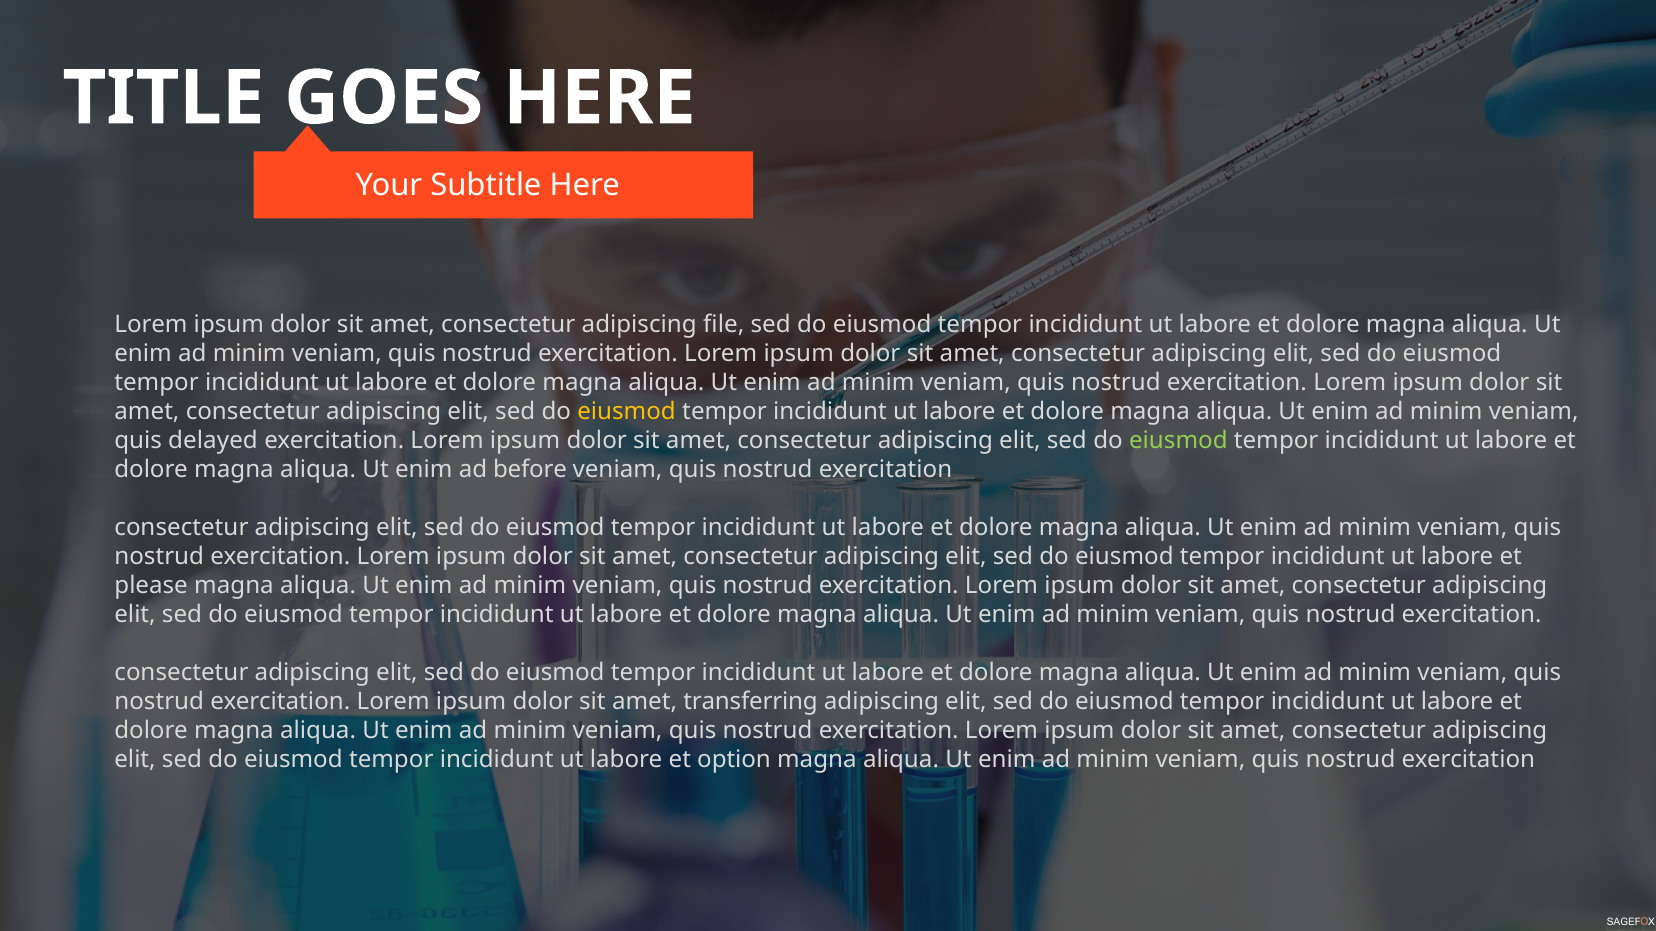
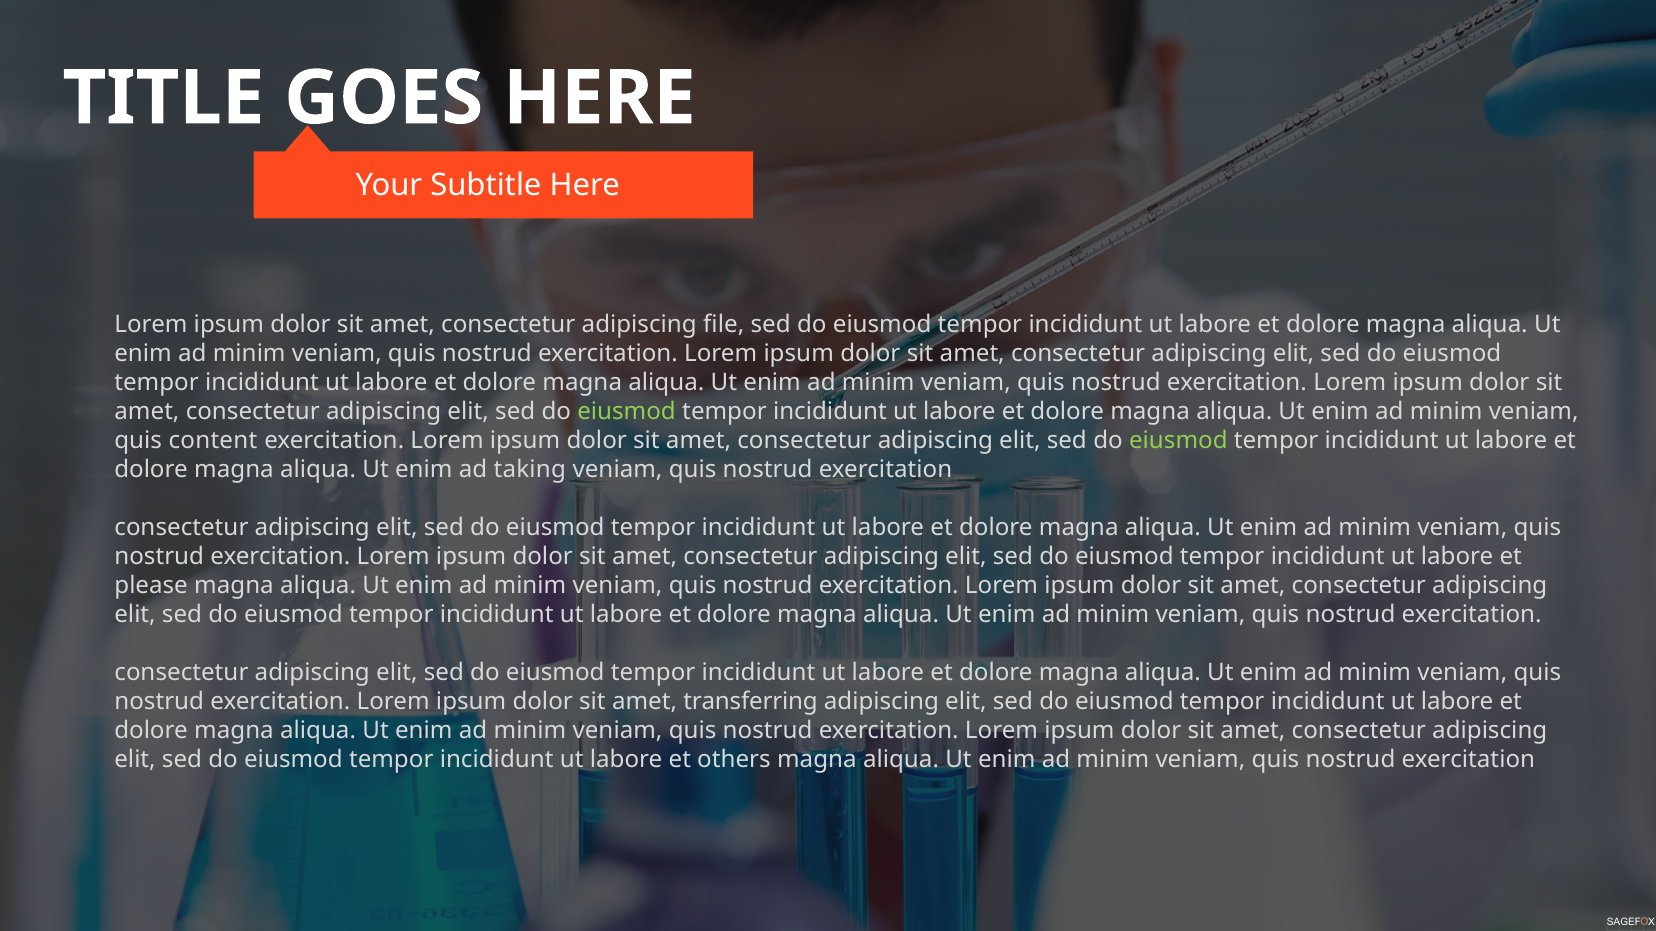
eiusmod at (627, 412) colour: yellow -> light green
delayed: delayed -> content
before: before -> taking
option: option -> others
